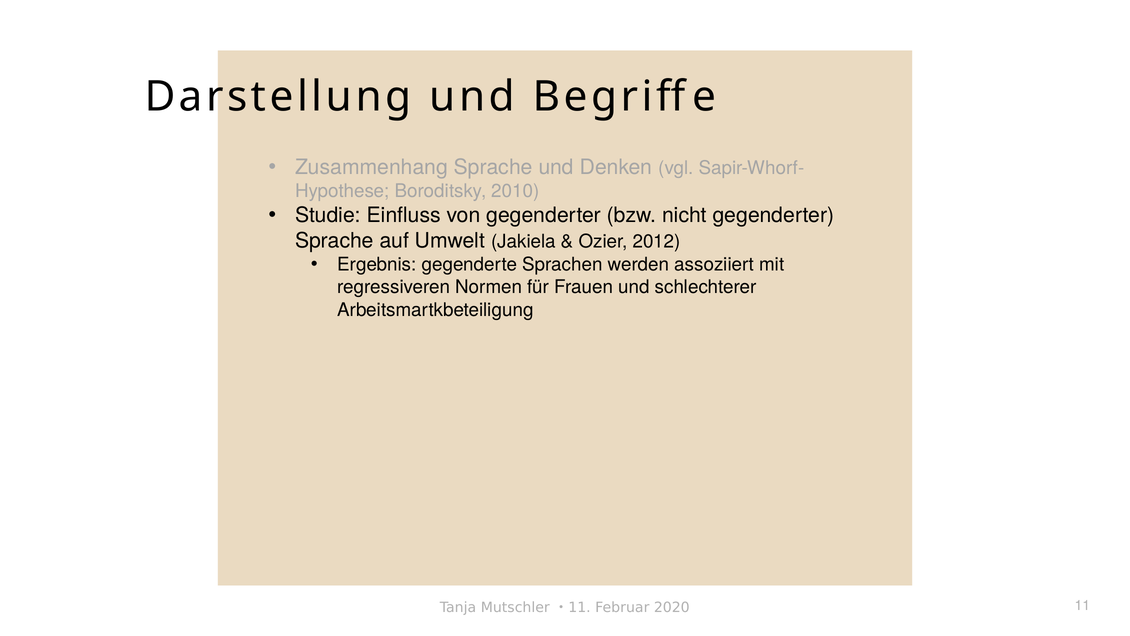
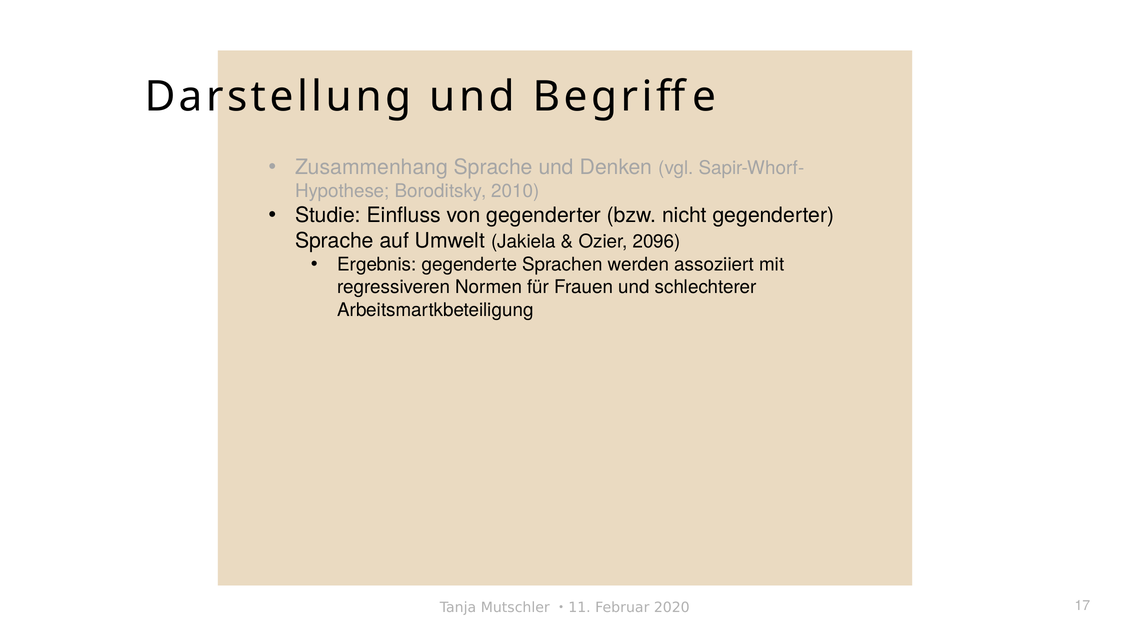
2012: 2012 -> 2096
11 at (1082, 605): 11 -> 17
